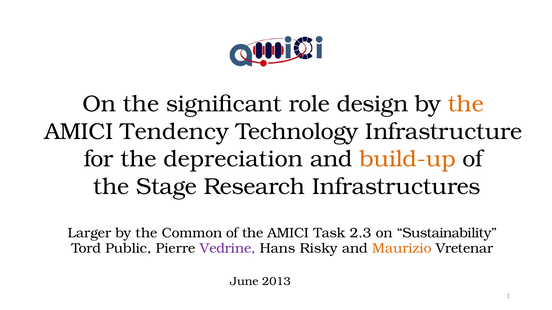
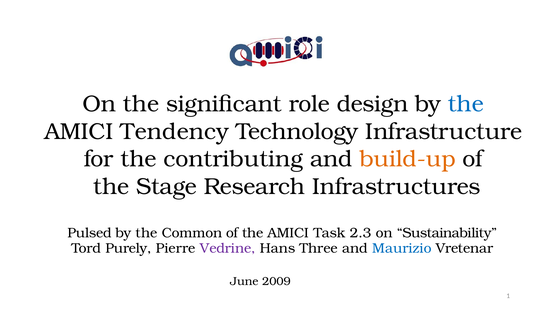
the at (466, 104) colour: orange -> blue
depreciation: depreciation -> contributing
Larger: Larger -> Pulsed
Public: Public -> Purely
Risky: Risky -> Three
Maurizio colour: orange -> blue
2013: 2013 -> 2009
